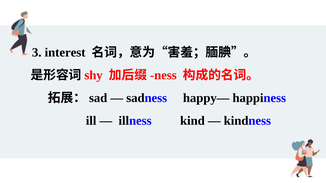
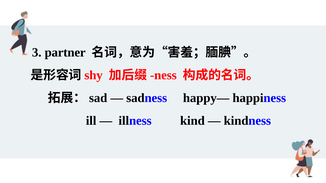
interest: interest -> partner
